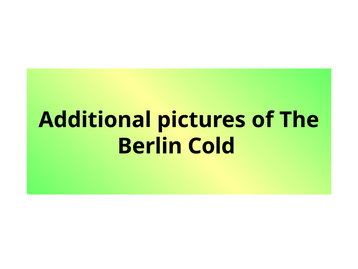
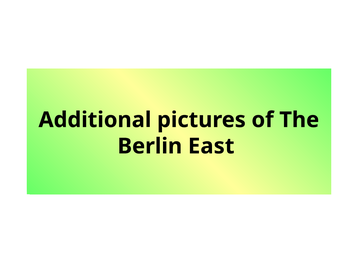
Cold: Cold -> East
